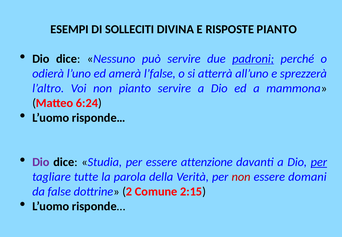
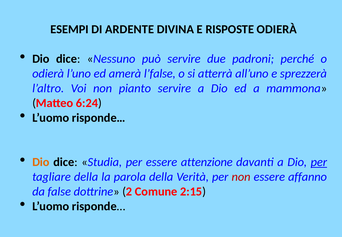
SOLLECITI: SOLLECITI -> ARDENTE
RISPOSTE PIANTO: PIANTO -> ODIERÀ
padroni underline: present -> none
Dio at (41, 162) colour: purple -> orange
tagliare tutte: tutte -> della
domani: domani -> affanno
